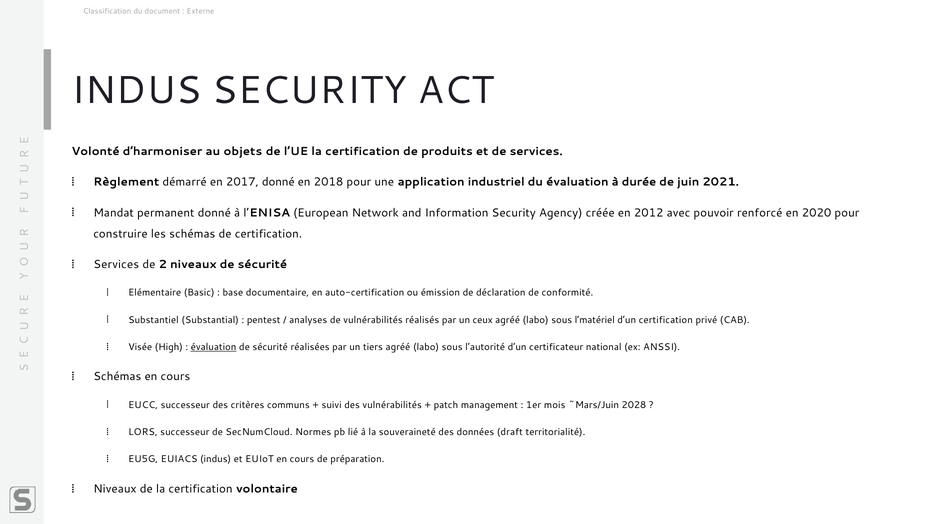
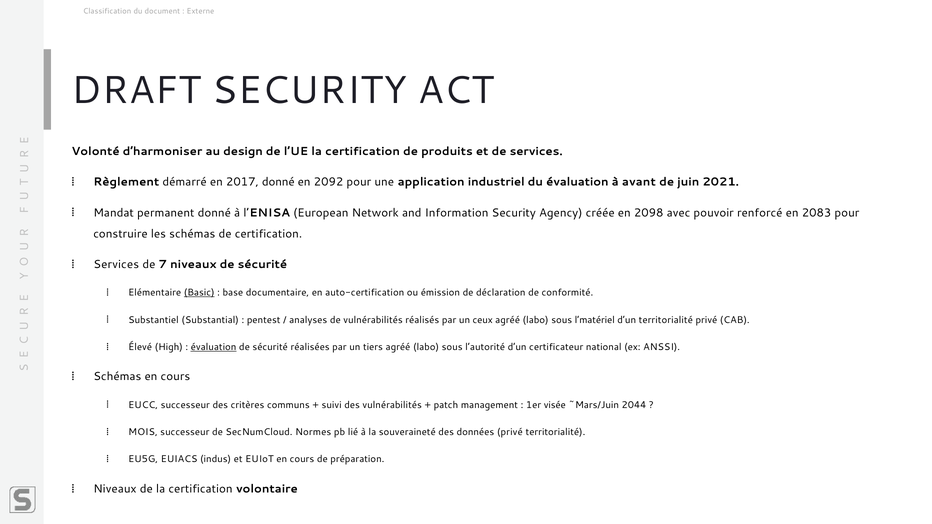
INDUS at (136, 90): INDUS -> DRAFT
objets: objets -> design
2018: 2018 -> 2092
durée: durée -> avant
2012: 2012 -> 2098
2020: 2020 -> 2083
2: 2 -> 7
Basic underline: none -> present
d’un certification: certification -> territorialité
Visée: Visée -> Élevé
mois: mois -> visée
2028: 2028 -> 2044
LORS: LORS -> MOIS
données draft: draft -> privé
